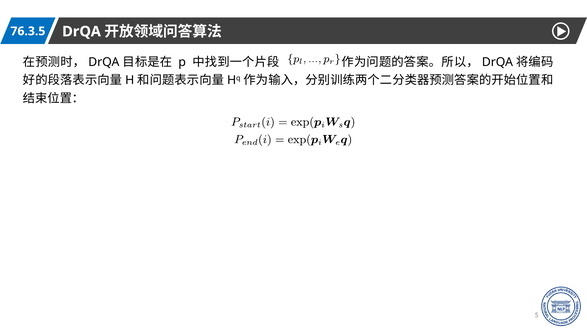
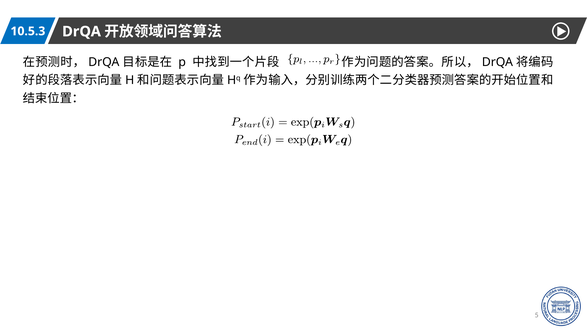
76.3.5: 76.3.5 -> 10.5.3
